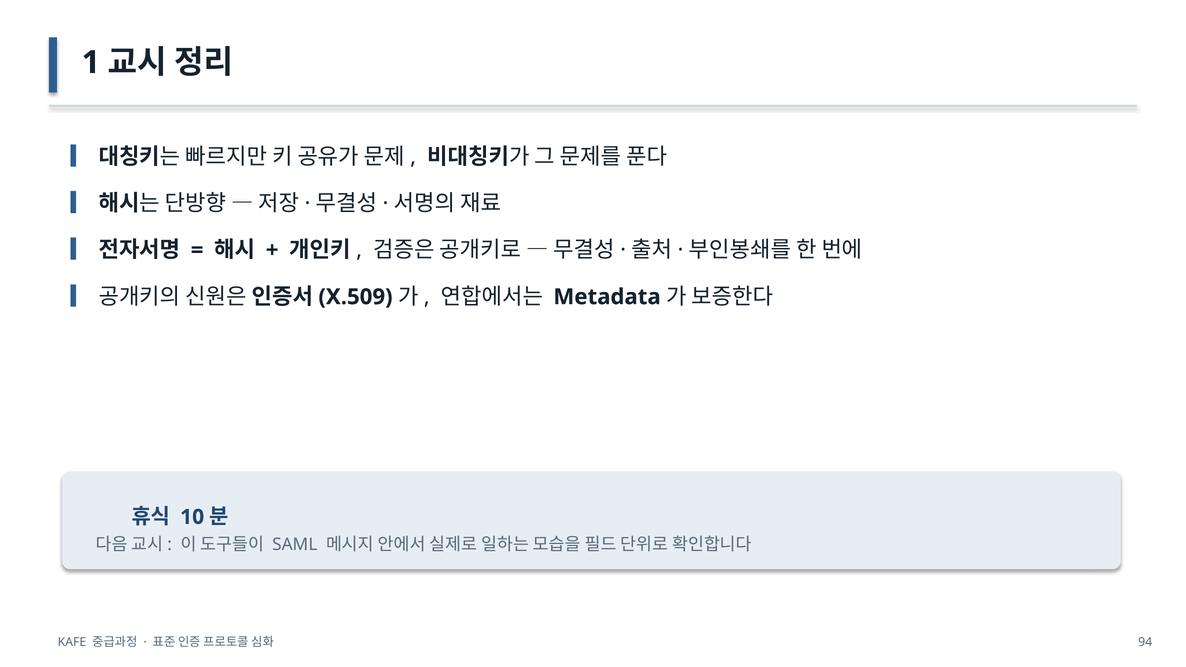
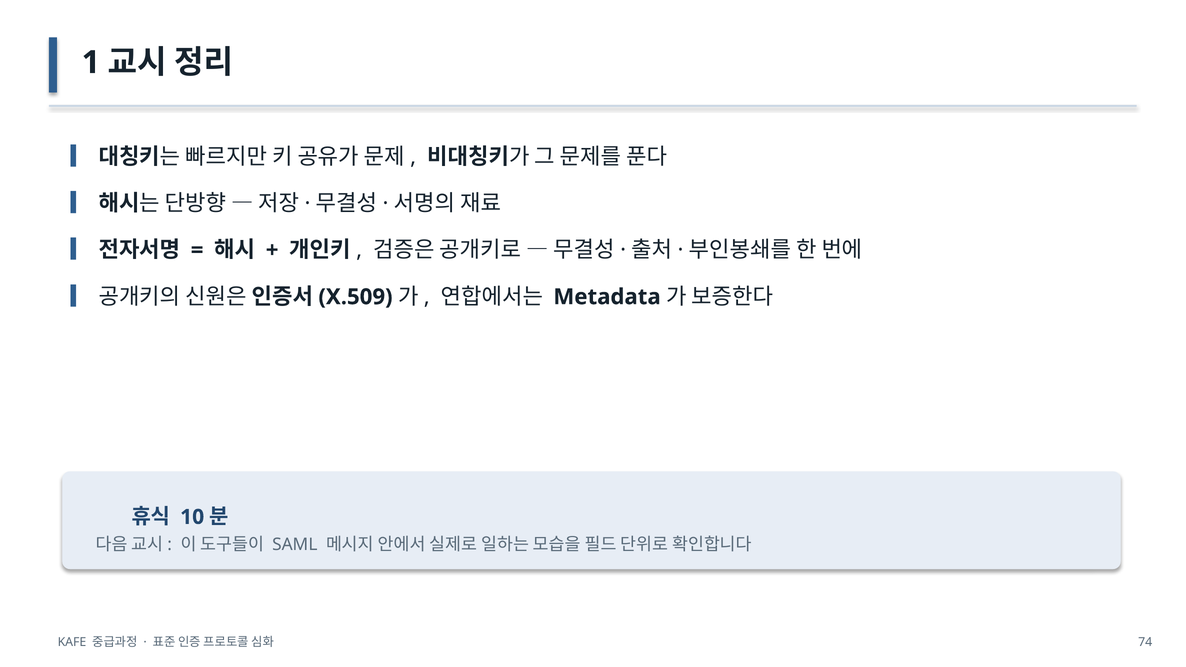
94: 94 -> 74
